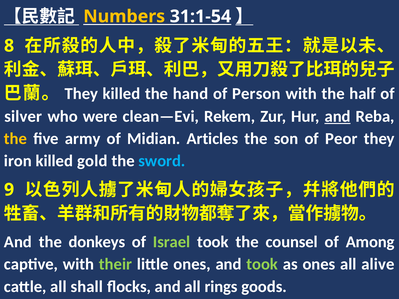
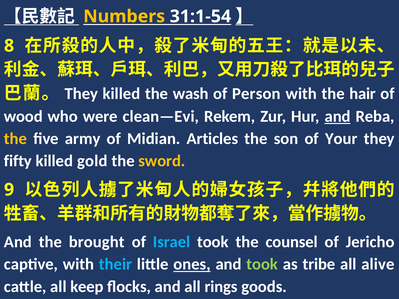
hand: hand -> wash
half: half -> hair
silver: silver -> wood
Peor: Peor -> Your
iron: iron -> fifty
sword colour: light blue -> yellow
donkeys: donkeys -> brought
Israel colour: light green -> light blue
Among: Among -> Jericho
their colour: light green -> light blue
ones at (192, 264) underline: none -> present
as ones: ones -> tribe
shall: shall -> keep
